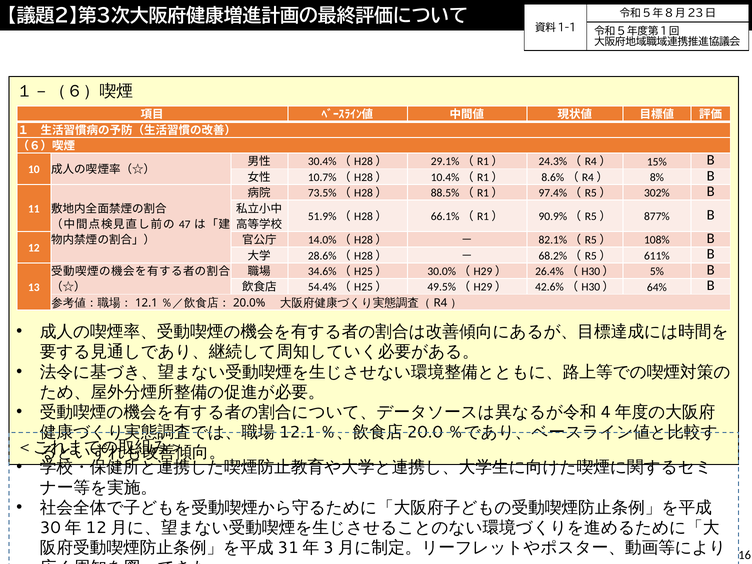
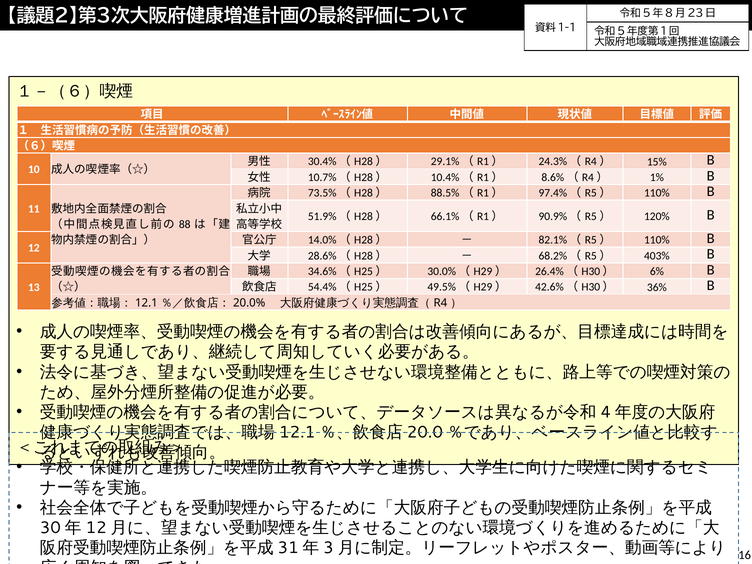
8%: 8% -> 1%
302% at (657, 193): 302% -> 110%
877%: 877% -> 120%
47: 47 -> 88
108% at (657, 240): 108% -> 110%
611%: 611% -> 403%
5%: 5% -> 6%
64%: 64% -> 36%
